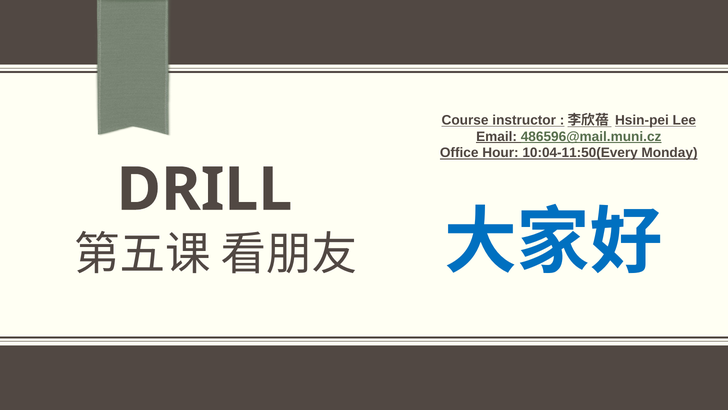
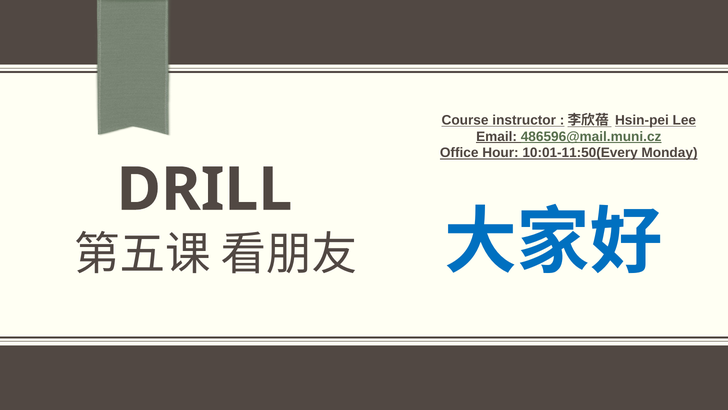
10:04-11:50(Every: 10:04-11:50(Every -> 10:01-11:50(Every
